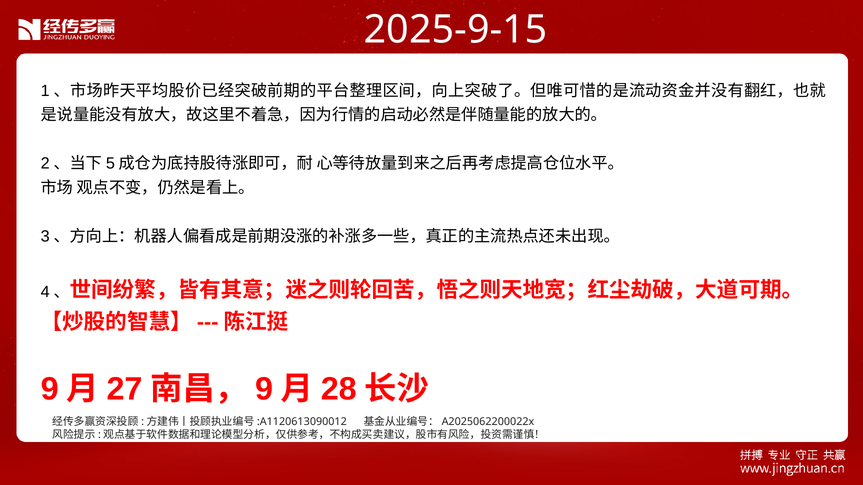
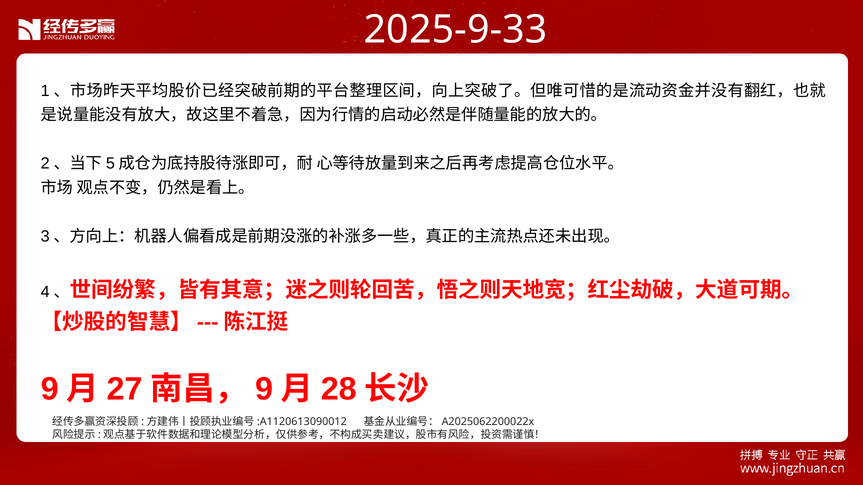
2025-9-15: 2025-9-15 -> 2025-9-33
